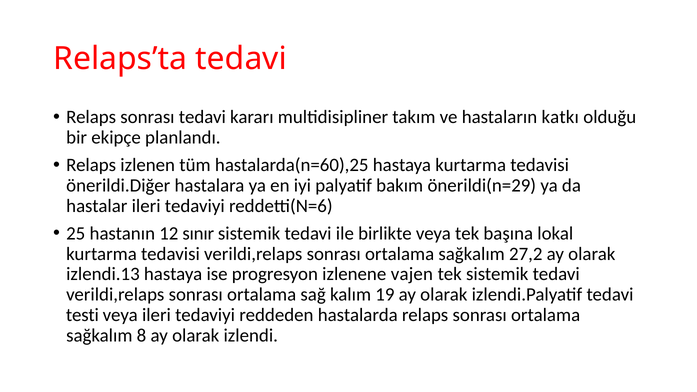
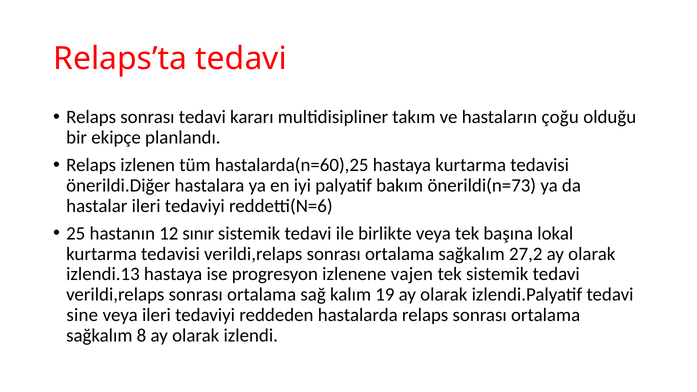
katkı: katkı -> çoğu
önerildi(n=29: önerildi(n=29 -> önerildi(n=73
testi: testi -> sine
